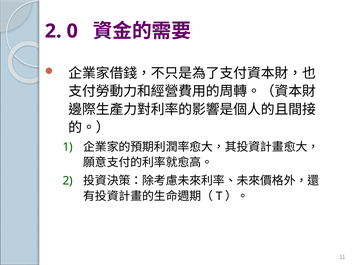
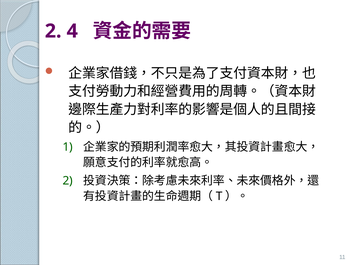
0: 0 -> 4
